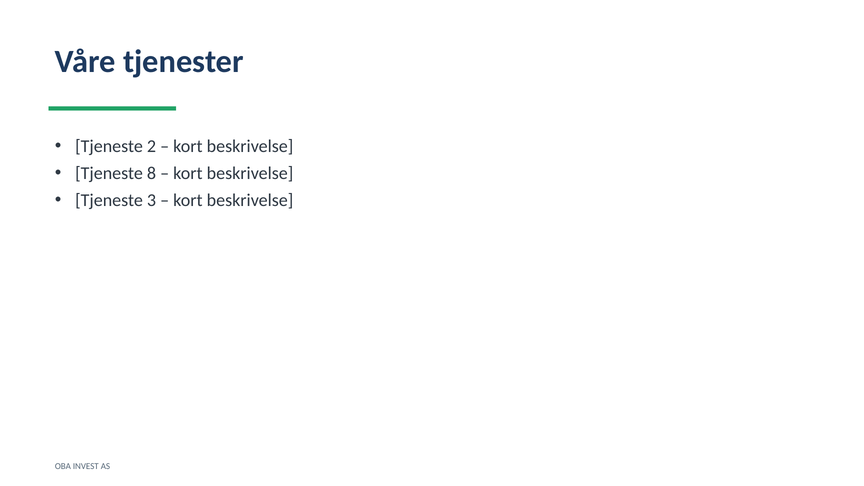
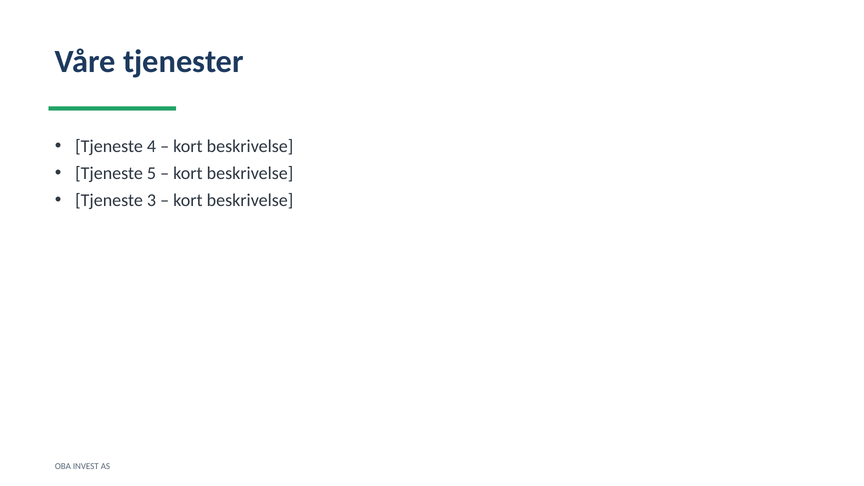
2: 2 -> 4
8: 8 -> 5
